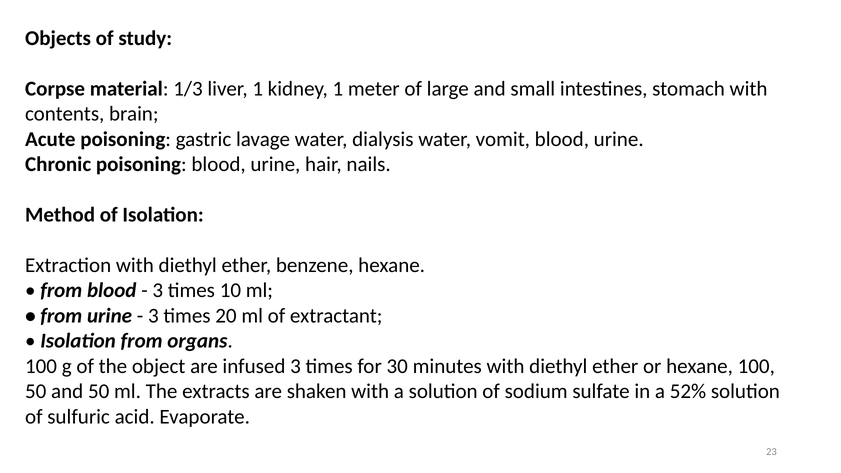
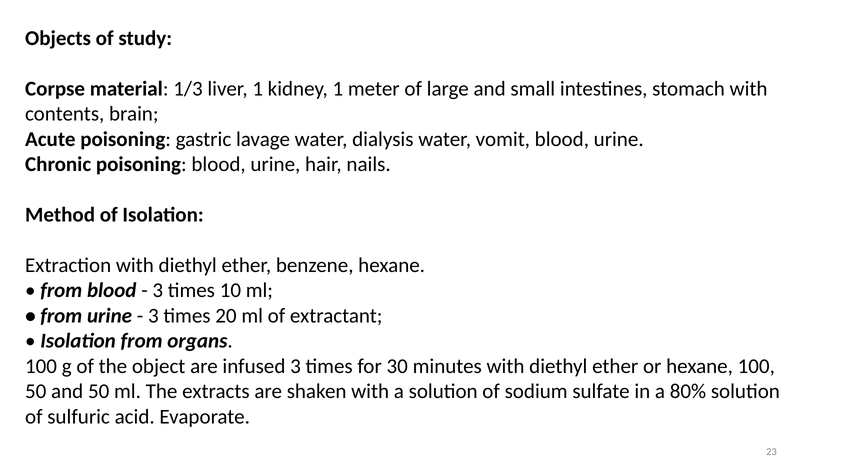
52%: 52% -> 80%
